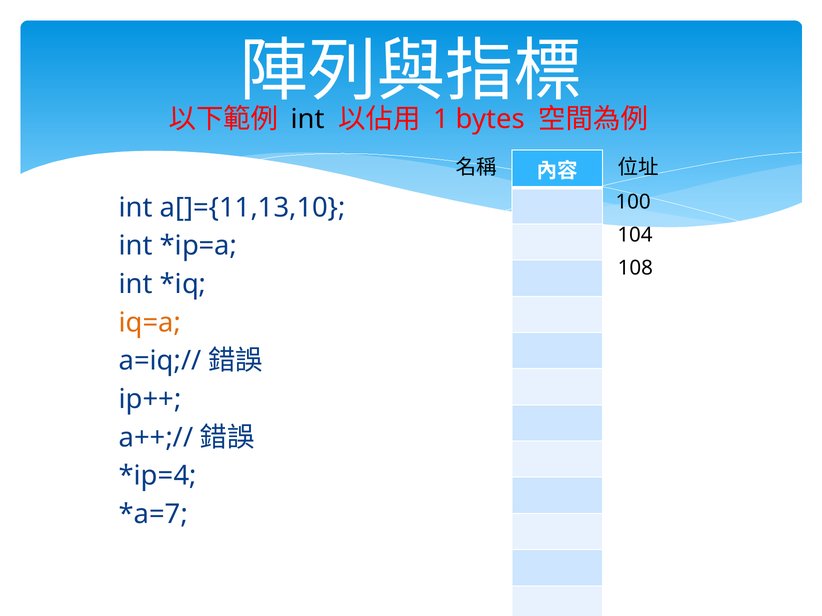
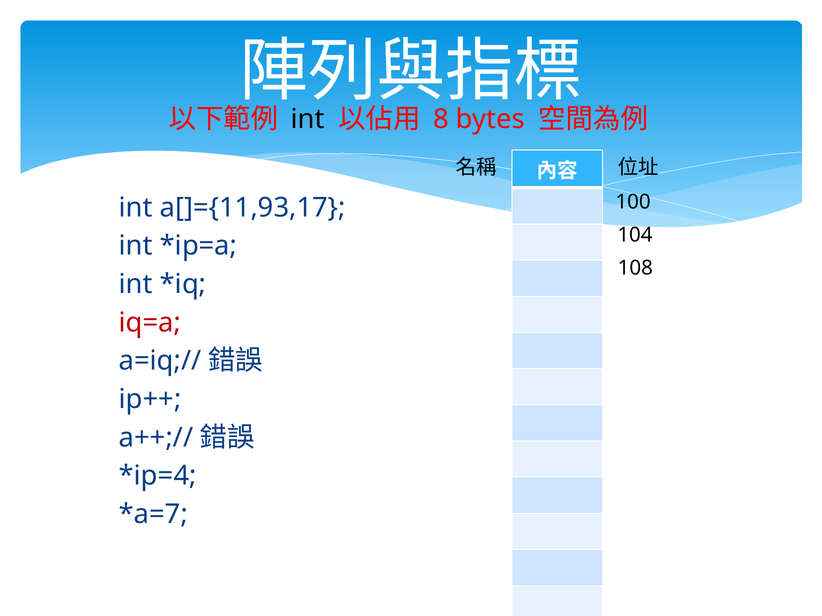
1: 1 -> 8
a[]={11,13,10: a[]={11,13,10 -> a[]={11,93,17
iq=a colour: orange -> red
